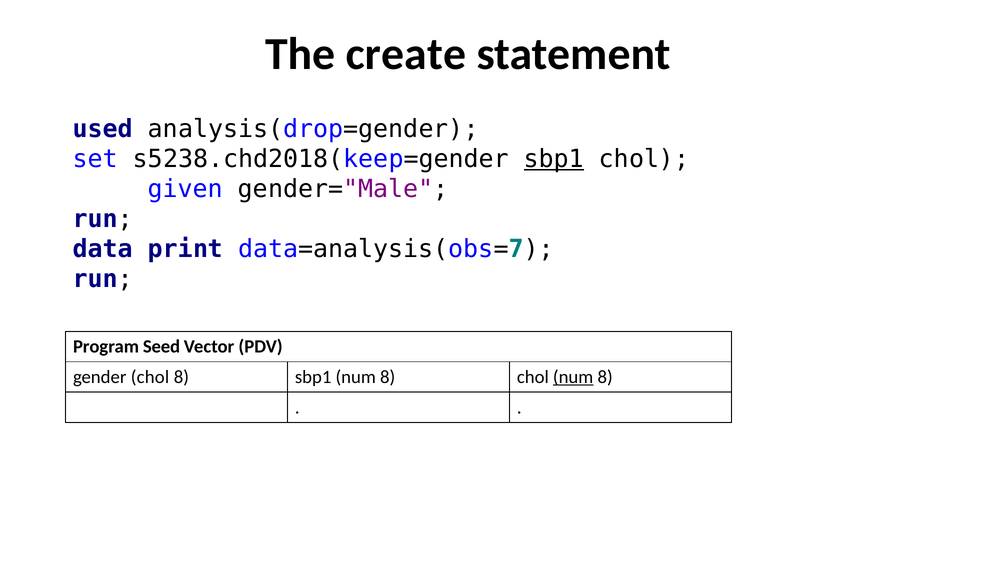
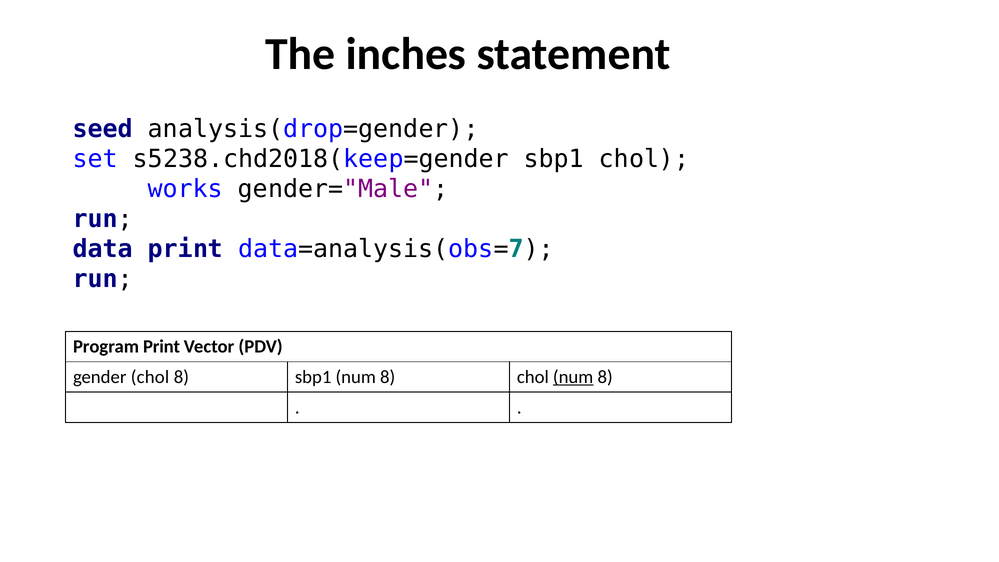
create: create -> inches
used: used -> seed
sbp1 at (554, 159) underline: present -> none
given: given -> works
Program Seed: Seed -> Print
